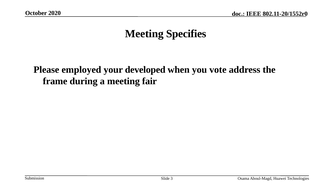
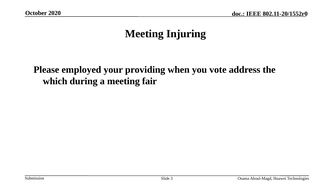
Specifies: Specifies -> Injuring
developed: developed -> providing
frame: frame -> which
